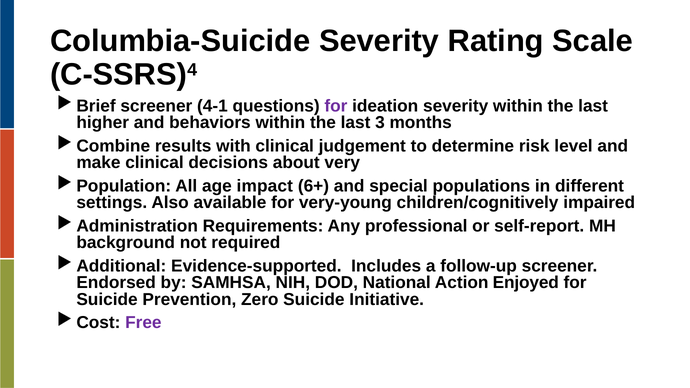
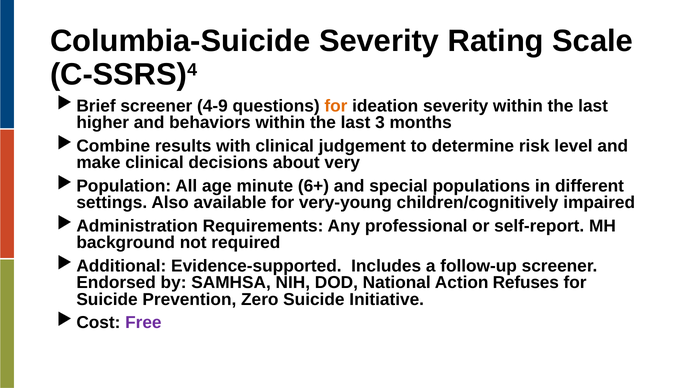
4-1: 4-1 -> 4-9
for at (336, 106) colour: purple -> orange
impact: impact -> minute
Enjoyed: Enjoyed -> Refuses
